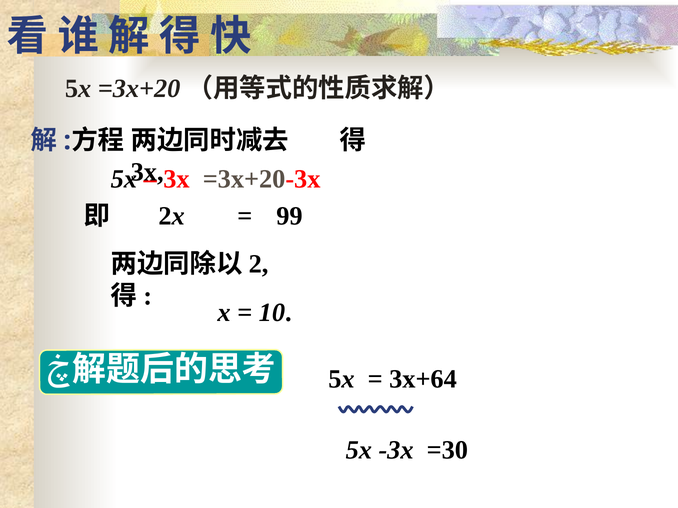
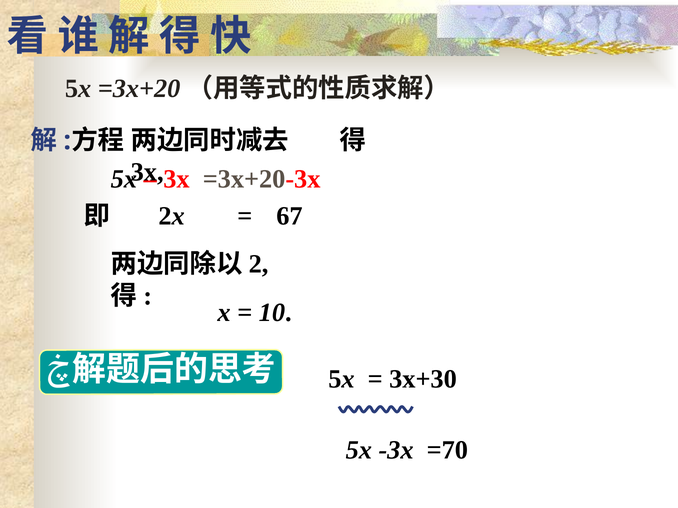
99: 99 -> 67
3x+64: 3x+64 -> 3x+30
=30: =30 -> =70
